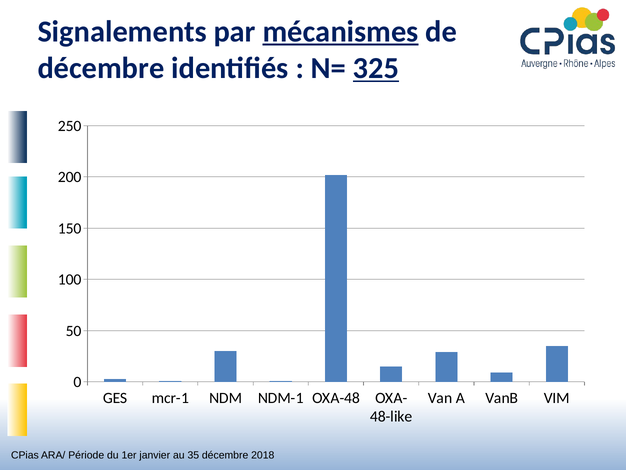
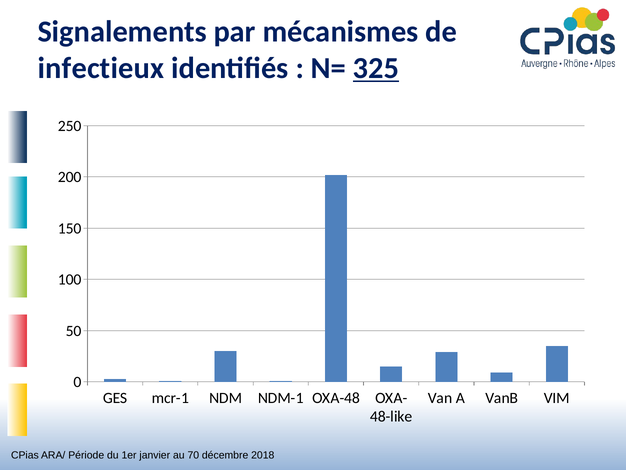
mécanismes underline: present -> none
décembre at (101, 68): décembre -> infectieux
35: 35 -> 70
